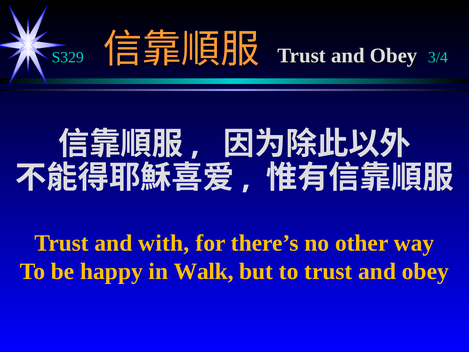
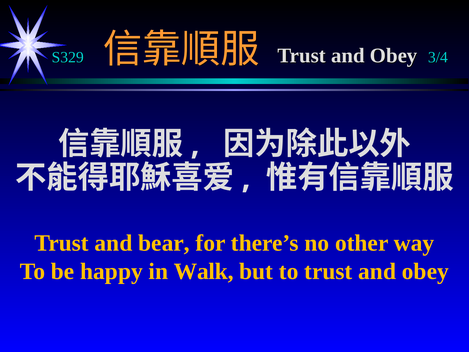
with: with -> bear
